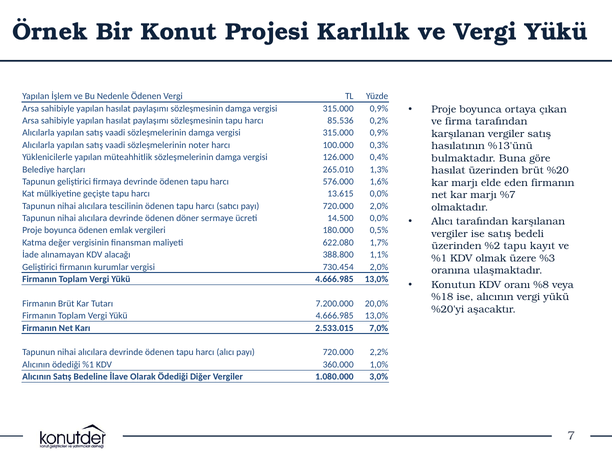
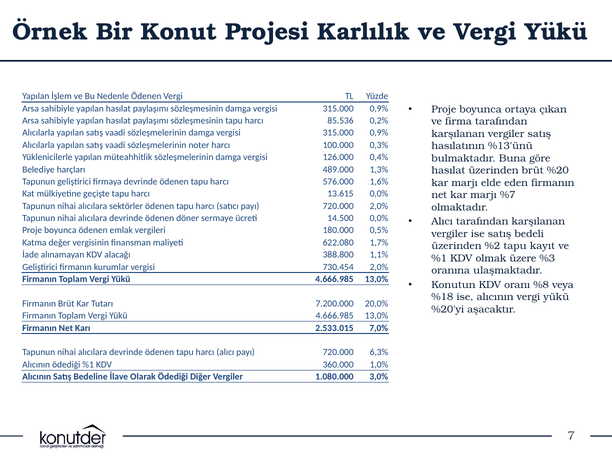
265.010: 265.010 -> 489.000
tescilinin: tescilinin -> sektörler
2,2%: 2,2% -> 6,3%
